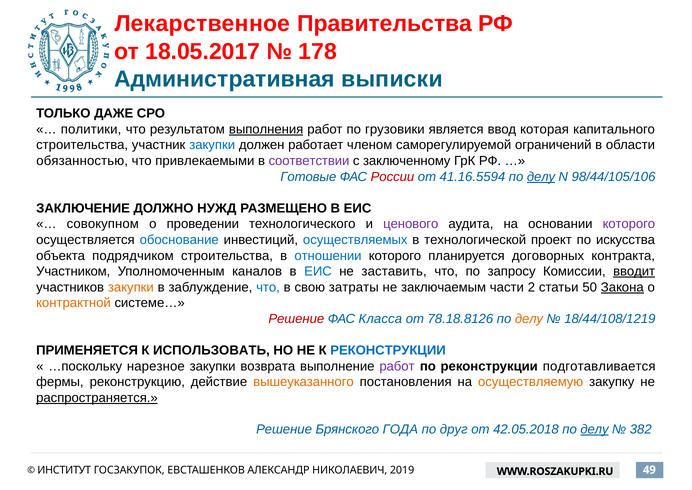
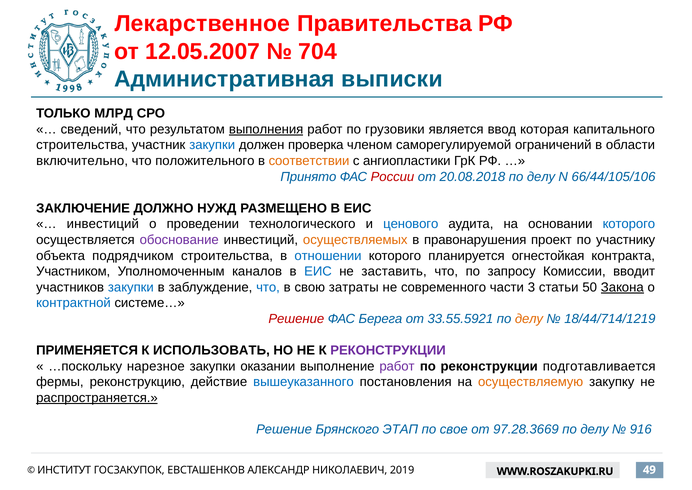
18.05.2017: 18.05.2017 -> 12.05.2007
178: 178 -> 704
ДАЖЕ: ДАЖЕ -> МЛРД
политики: политики -> сведений
работает: работает -> проверка
обязанностью: обязанностью -> включительно
привлекаемыми: привлекаемыми -> положительного
соответствии colour: purple -> orange
заключенному: заключенному -> ангиопластики
Готовые: Готовые -> Принято
41.16.5594: 41.16.5594 -> 20.08.2018
делу at (541, 177) underline: present -> none
98/44/105/106: 98/44/105/106 -> 66/44/105/106
совокупном at (103, 224): совокупном -> инвестиций
ценового colour: purple -> blue
которого at (629, 224) colour: purple -> blue
обоснование colour: blue -> purple
осуществляемых colour: blue -> orange
технологической: технологической -> правонарушения
искусства: искусства -> участнику
договорных: договорных -> огнестойкая
вводит underline: present -> none
закупки at (131, 287) colour: orange -> blue
заключаемым: заключаемым -> современного
2: 2 -> 3
контрактной colour: orange -> blue
Класса: Класса -> Берега
78.18.8126: 78.18.8126 -> 33.55.5921
18/44/108/1219: 18/44/108/1219 -> 18/44/714/1219
РЕКОНСТРУКЦИИ at (388, 350) colour: blue -> purple
возврата: возврата -> оказании
вышеуказанного colour: orange -> blue
ГОДА: ГОДА -> ЭТАП
друг: друг -> свое
42.05.2018: 42.05.2018 -> 97.28.3669
делу at (595, 429) underline: present -> none
382: 382 -> 916
